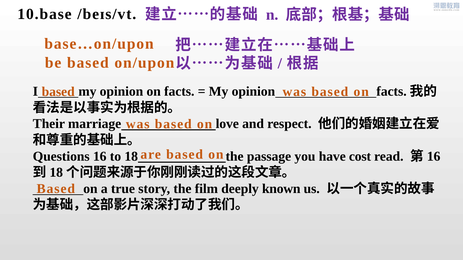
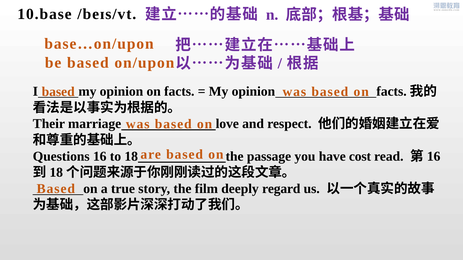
known: known -> regard
